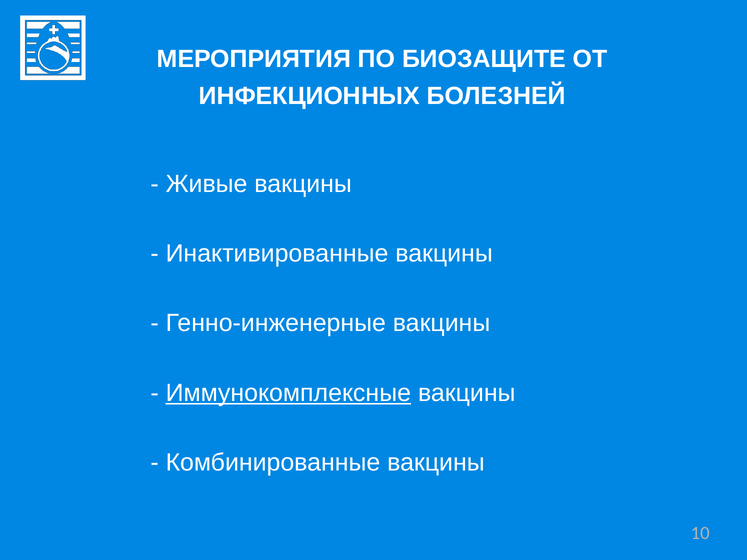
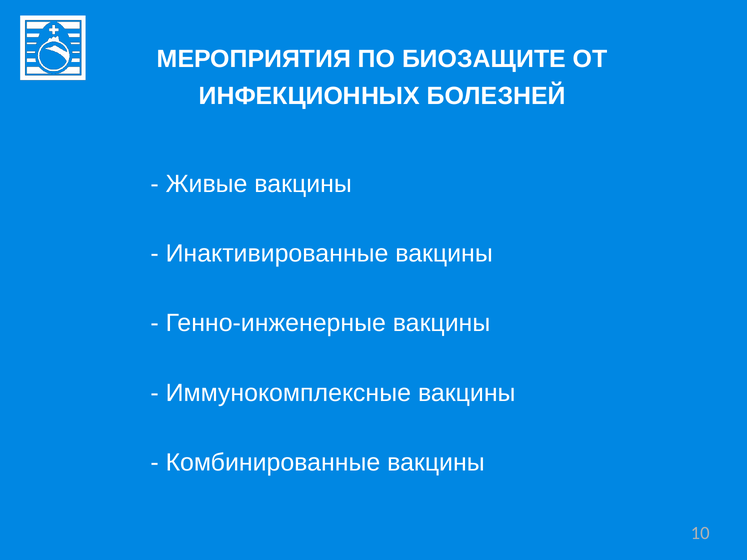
Иммунокомплексные underline: present -> none
